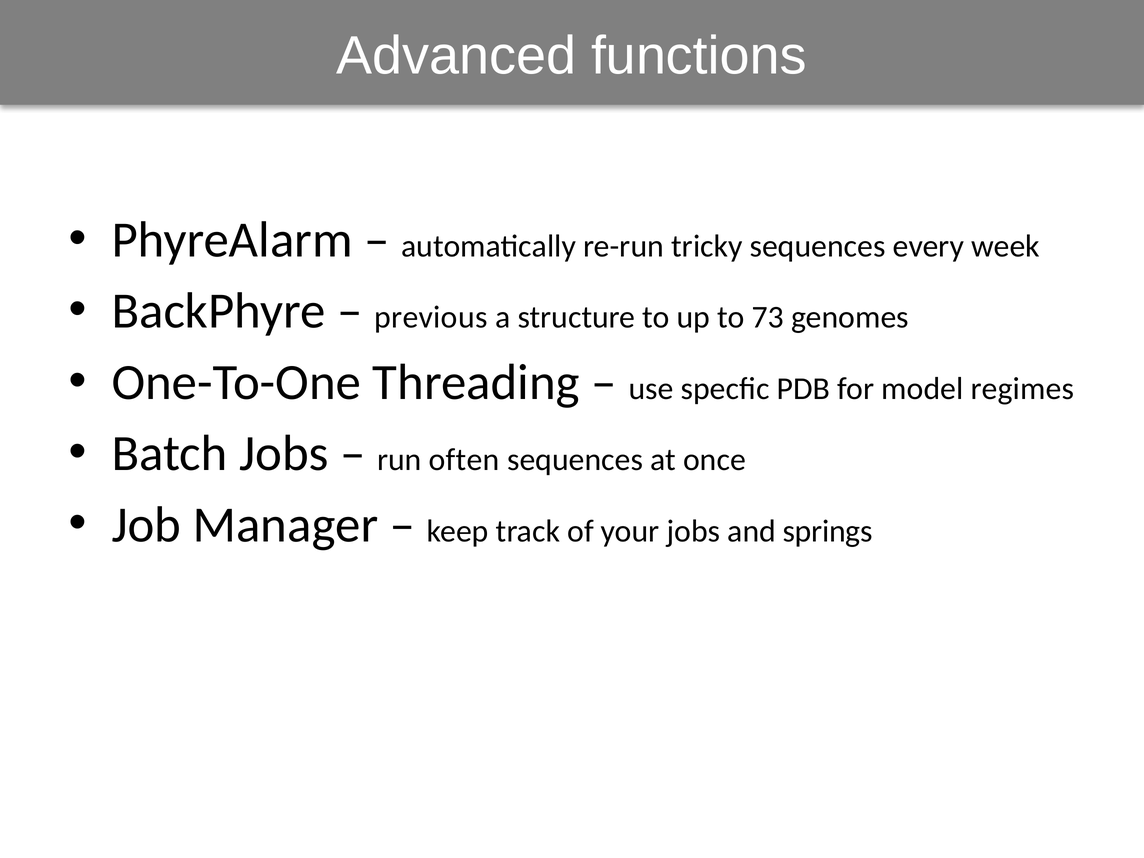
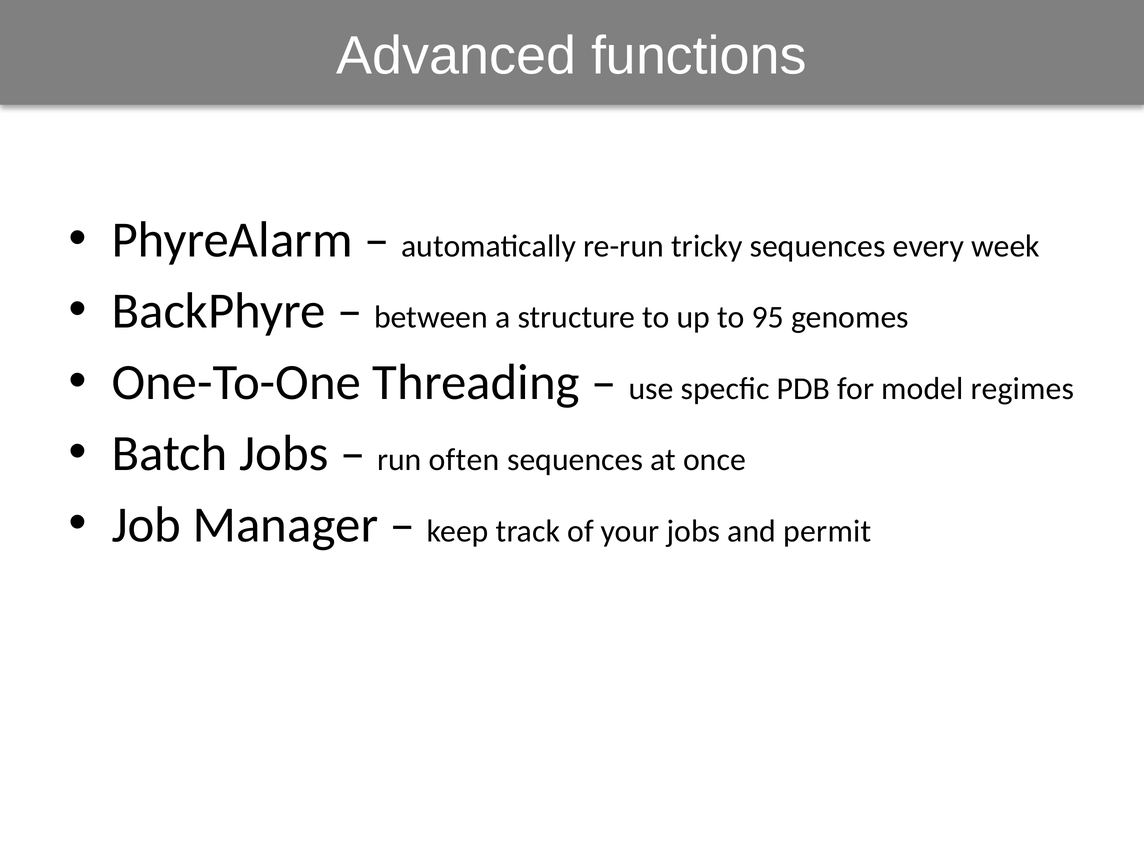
previous: previous -> between
73: 73 -> 95
springs: springs -> permit
